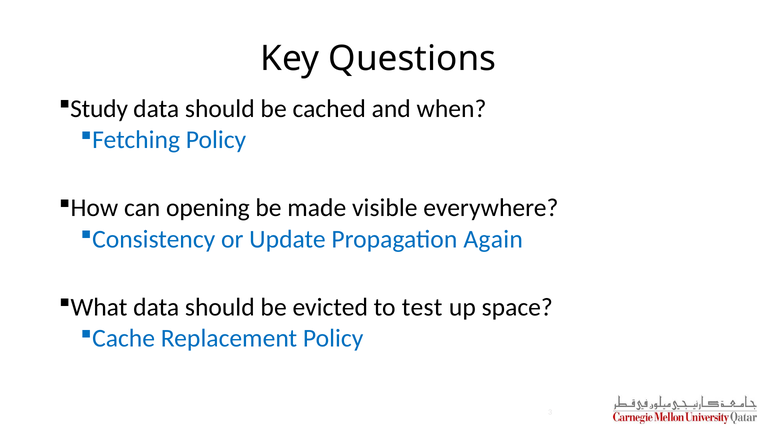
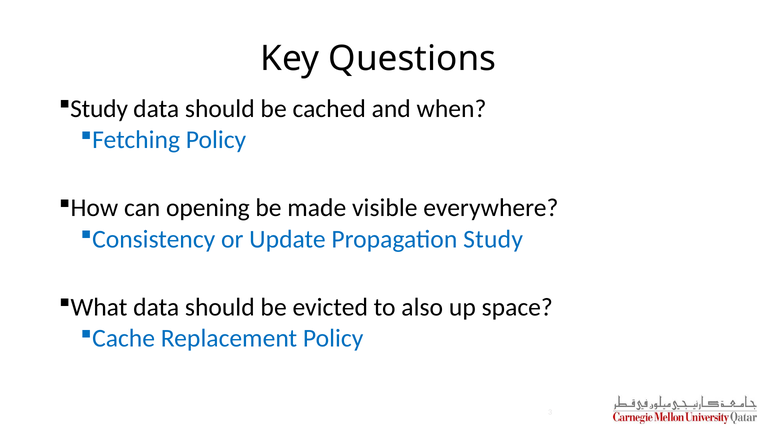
Propagation Again: Again -> Study
test: test -> also
